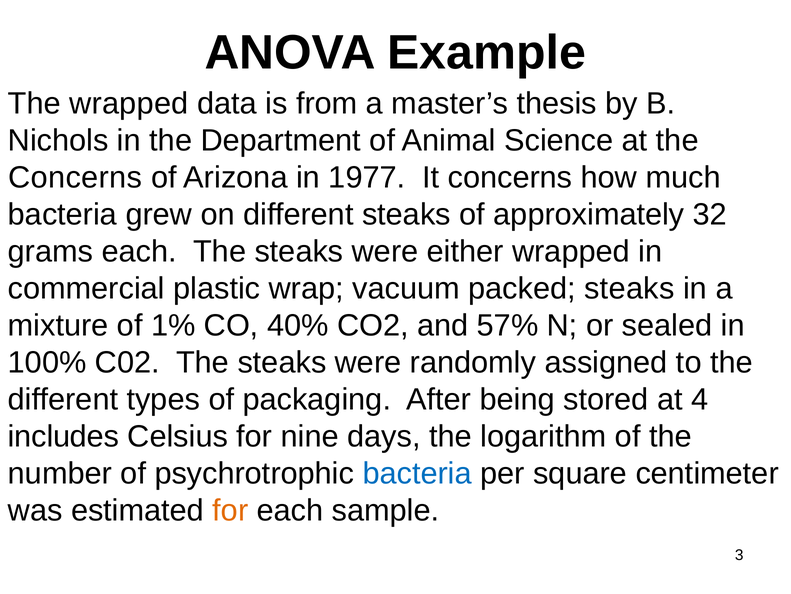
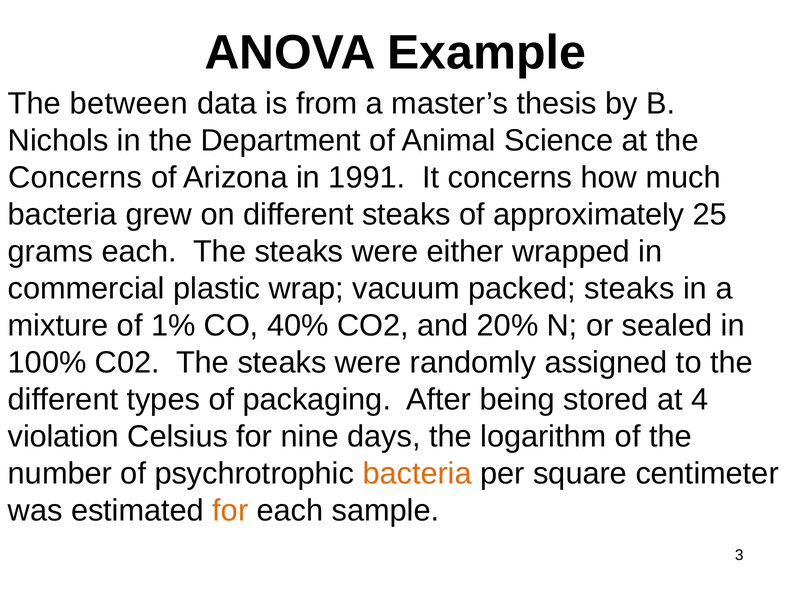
The wrapped: wrapped -> between
1977: 1977 -> 1991
32: 32 -> 25
57%: 57% -> 20%
includes: includes -> violation
bacteria at (417, 473) colour: blue -> orange
